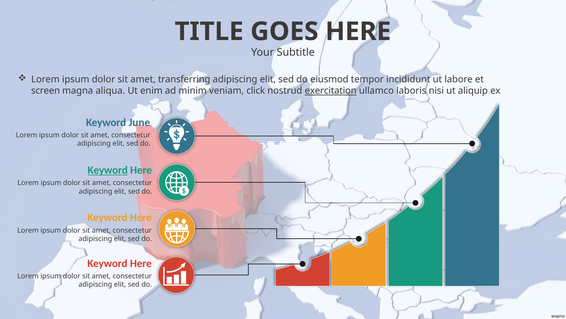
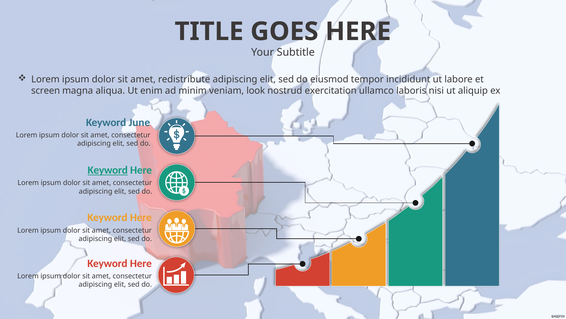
transferring: transferring -> redistribute
click: click -> look
exercitation underline: present -> none
